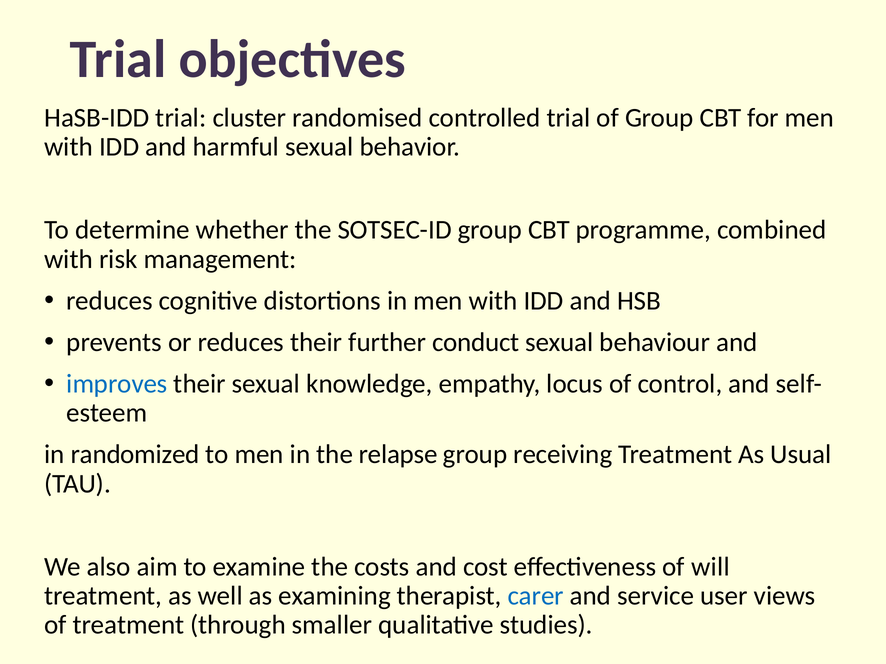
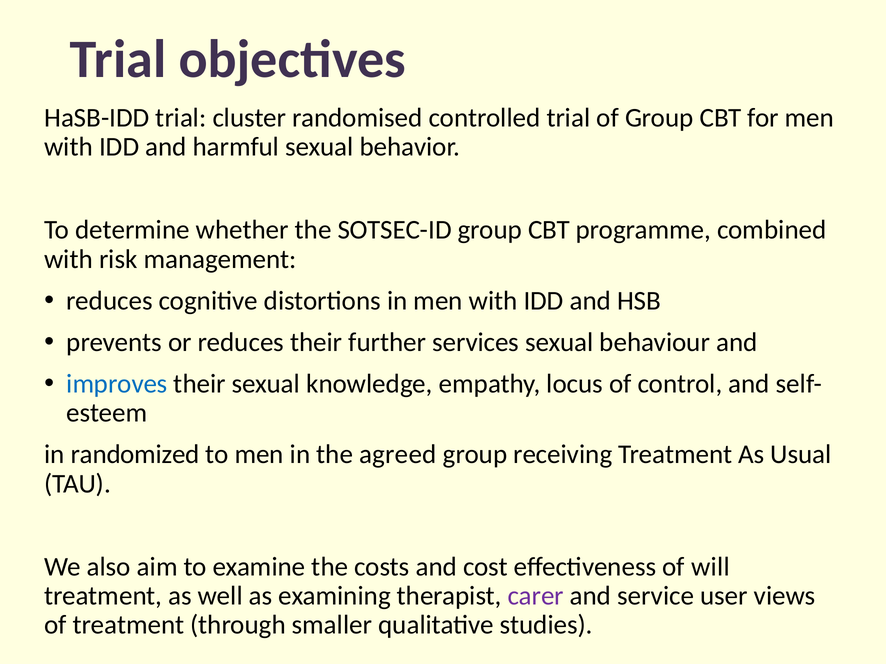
conduct: conduct -> services
relapse: relapse -> agreed
carer colour: blue -> purple
